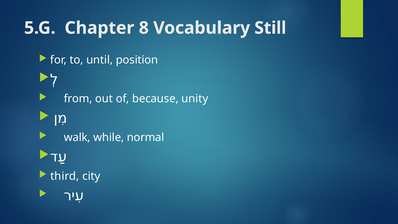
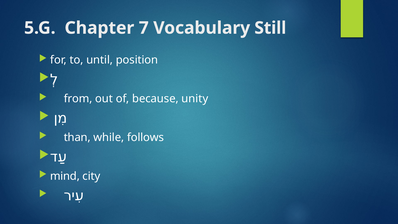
8: 8 -> 7
walk: walk -> than
normal: normal -> follows
third: third -> mind
